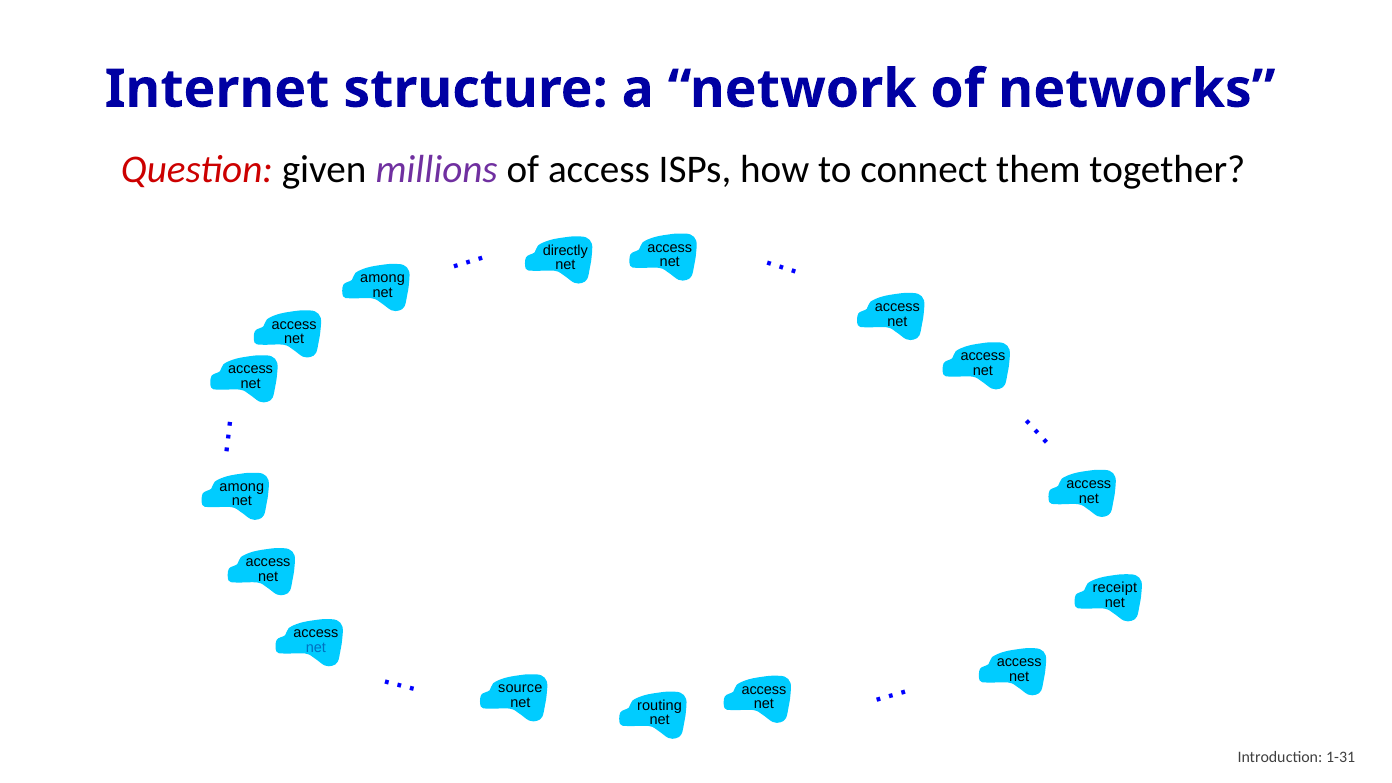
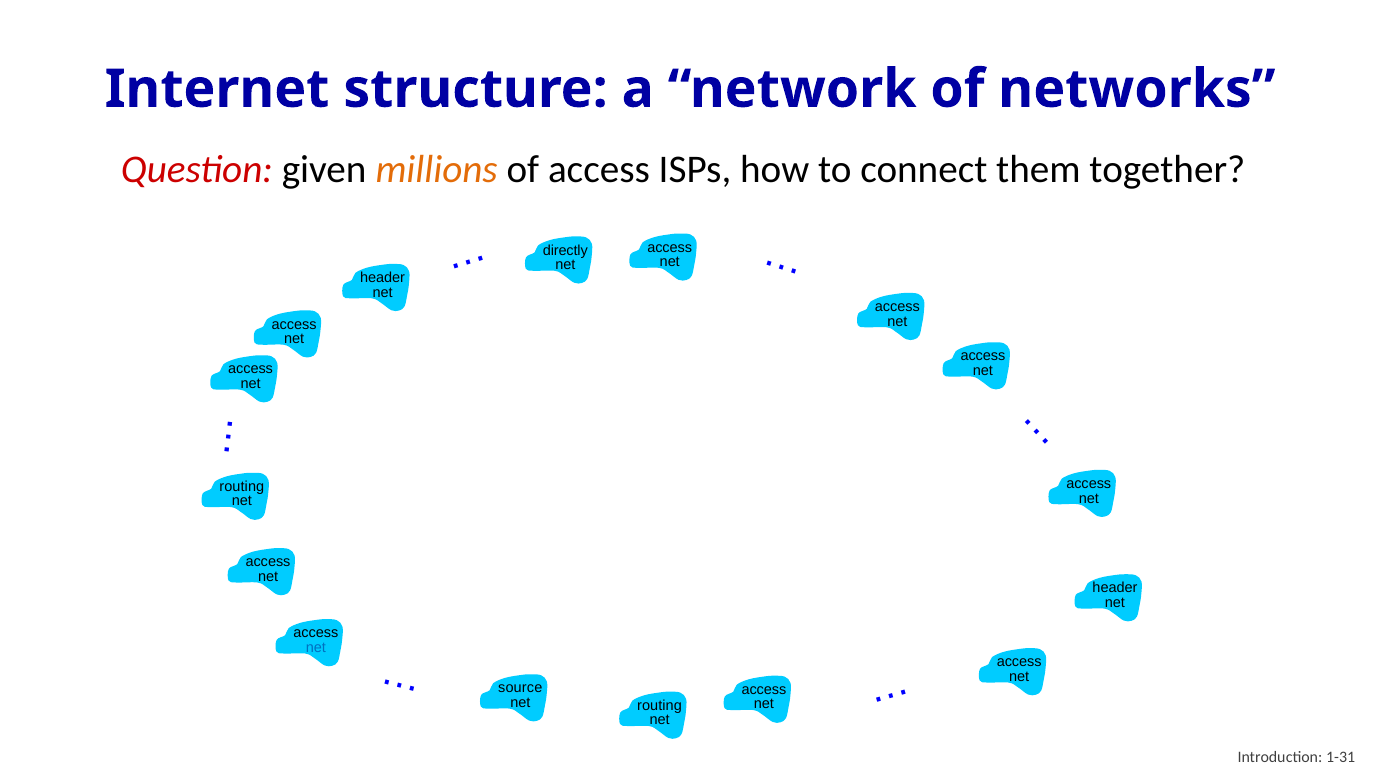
millions colour: purple -> orange
among at (383, 278): among -> header
among at (242, 487): among -> routing
receipt at (1115, 588): receipt -> header
